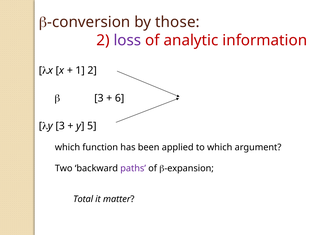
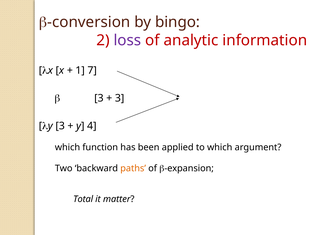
those: those -> bingo
1 2: 2 -> 7
6 at (120, 98): 6 -> 3
5: 5 -> 4
paths colour: purple -> orange
